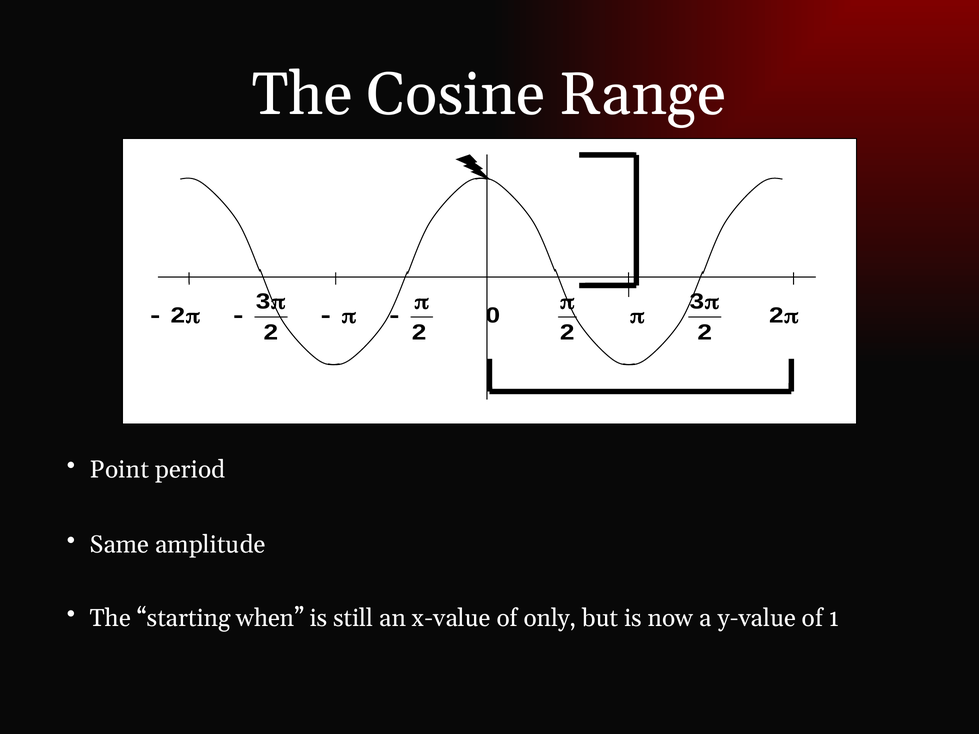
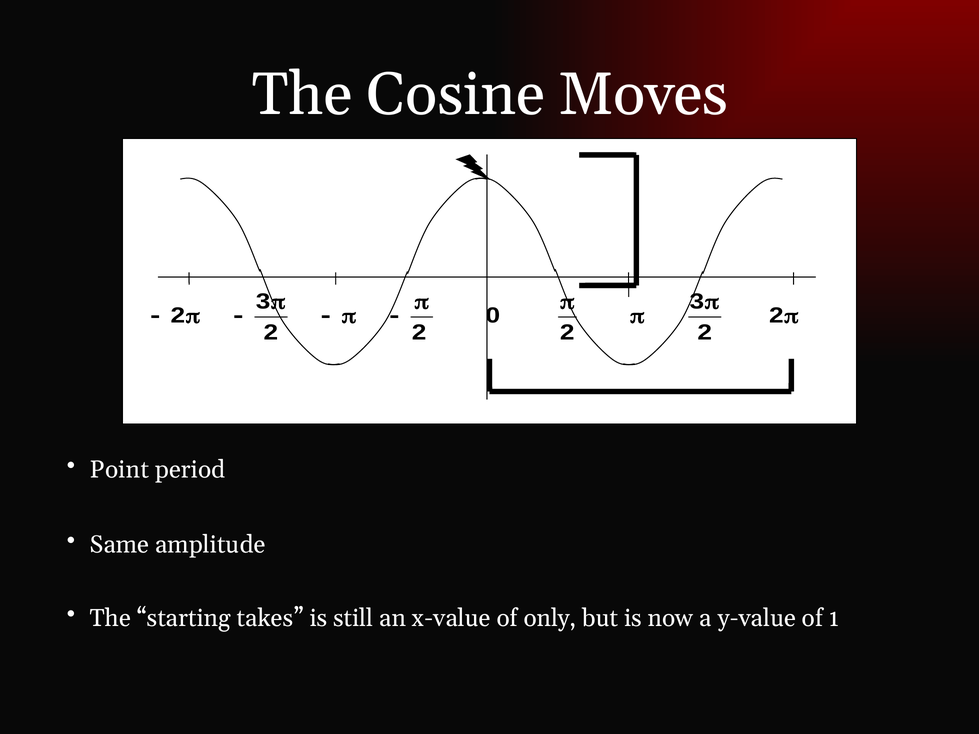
Range: Range -> Moves
when: when -> takes
